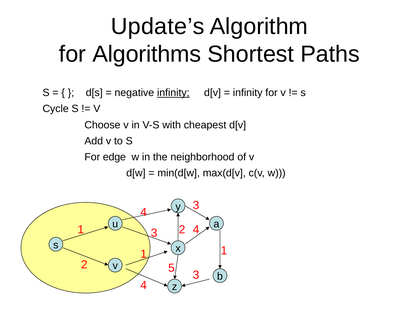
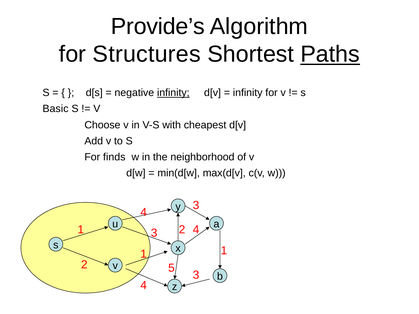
Update’s: Update’s -> Provide’s
Algorithms: Algorithms -> Structures
Paths underline: none -> present
Cycle: Cycle -> Basic
edge: edge -> finds
